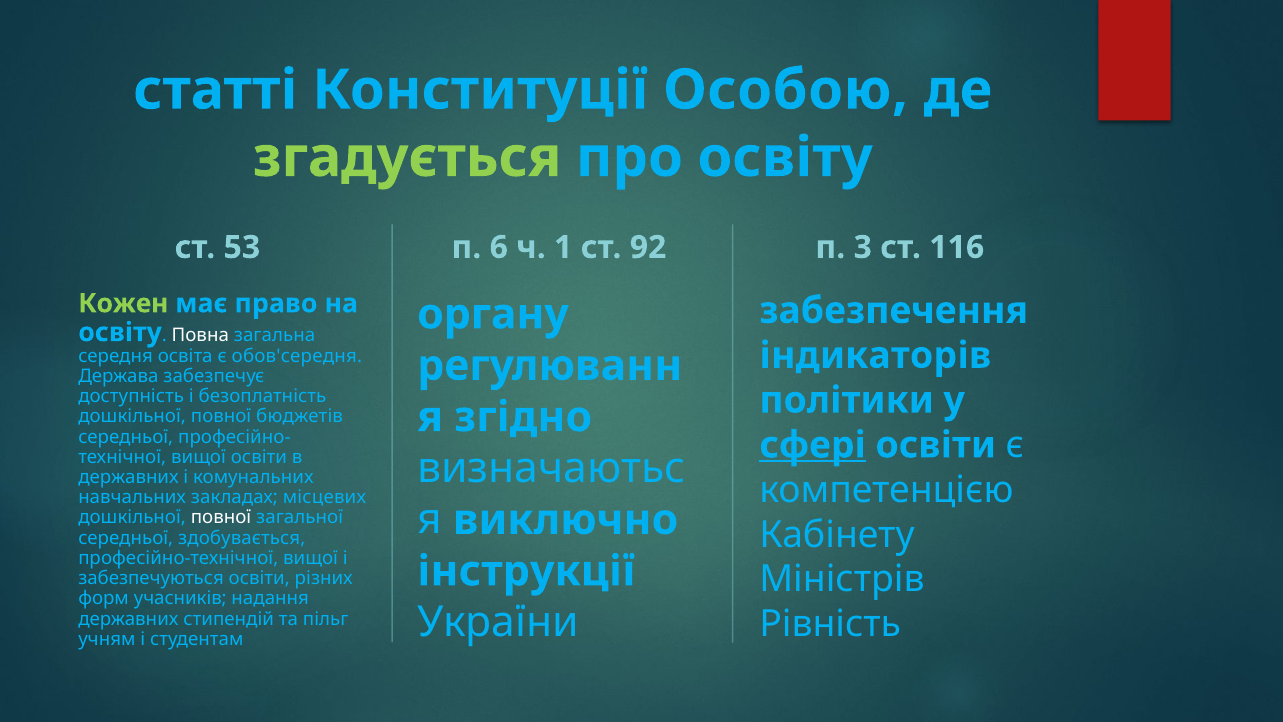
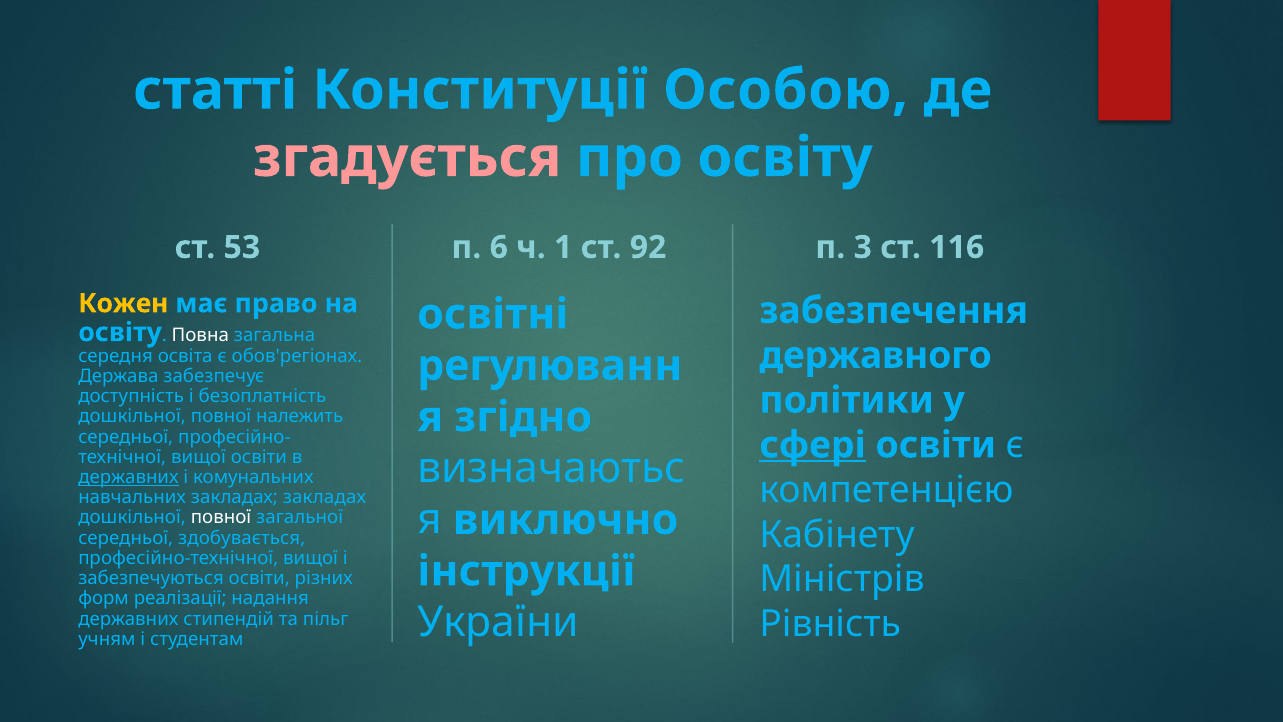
згадується colour: light green -> pink
Кожен colour: light green -> yellow
органу: органу -> освітні
індикаторів: індикаторів -> державного
обов'середня: обов'середня -> обов'регіонах
бюджетів: бюджетів -> належить
державних at (128, 477) underline: none -> present
закладах місцевих: місцевих -> закладах
учасників: учасників -> реалізації
